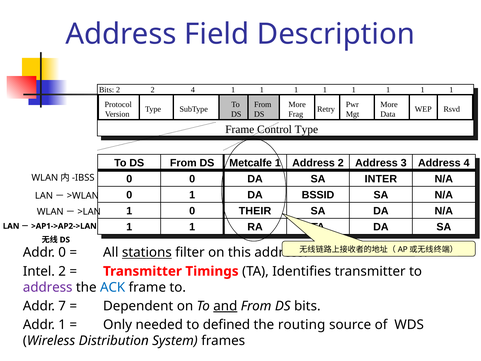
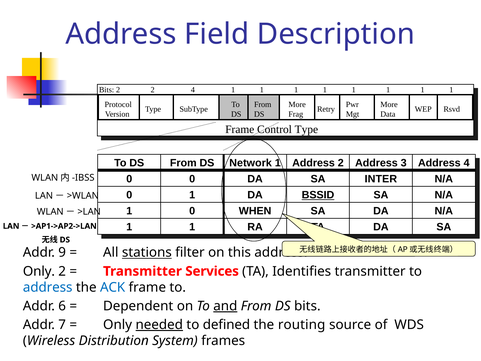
Metcalfe: Metcalfe -> Network
BSSID underline: none -> present
THEIR: THEIR -> WHEN
Addr 0: 0 -> 9
Intel at (39, 271): Intel -> Only
Timings: Timings -> Services
address at (48, 287) colour: purple -> blue
7: 7 -> 6
Addr 1: 1 -> 7
needed underline: none -> present
